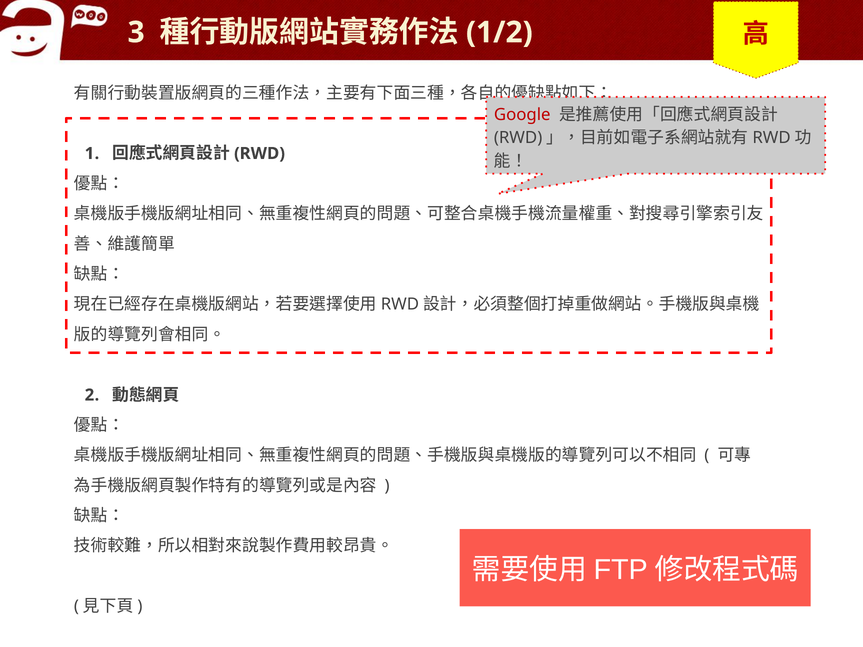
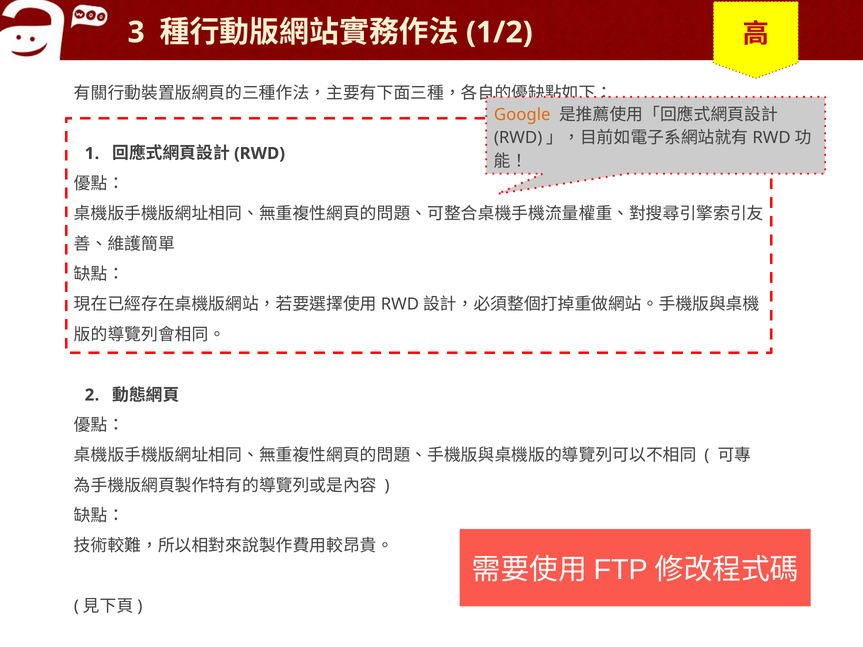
Google colour: red -> orange
